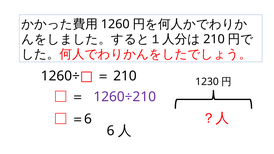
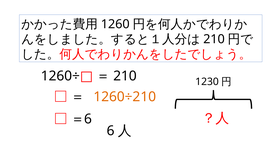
1260÷210 colour: purple -> orange
